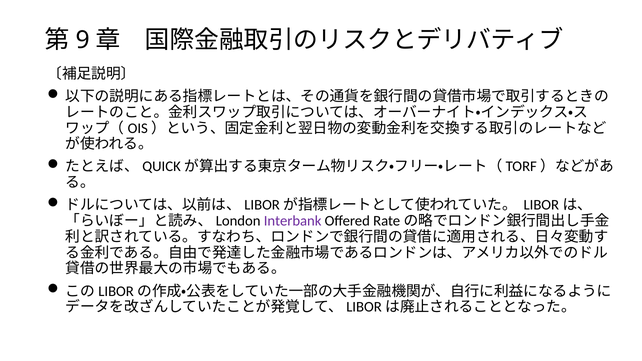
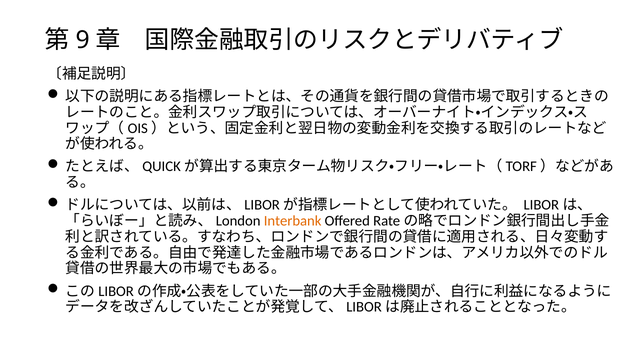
Interbank colour: purple -> orange
